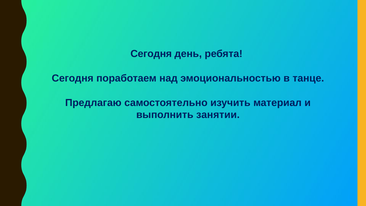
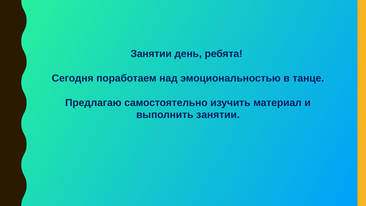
Сегодня at (151, 54): Сегодня -> Занятии
